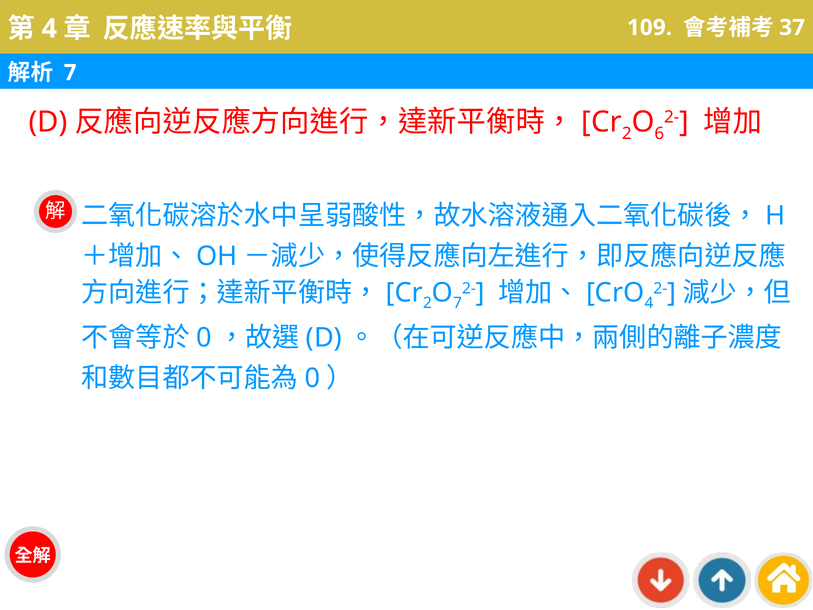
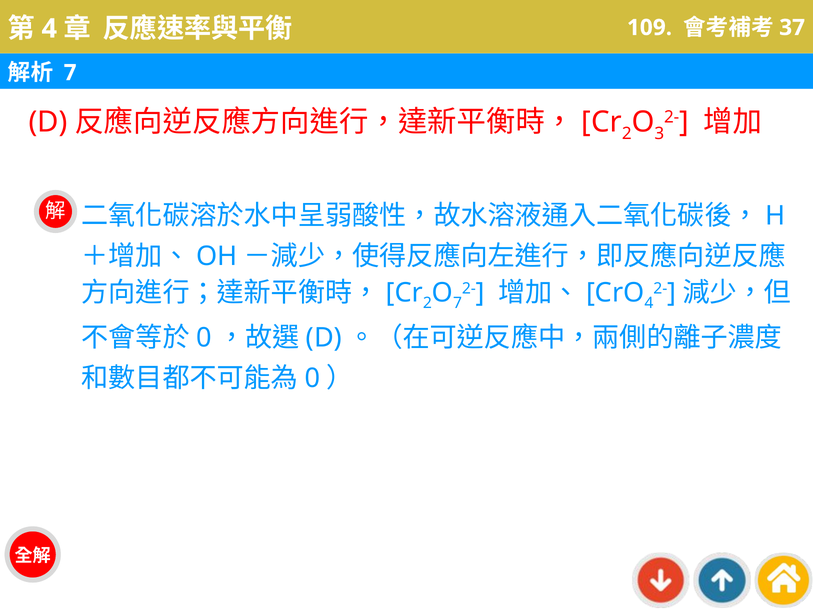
6: 6 -> 3
